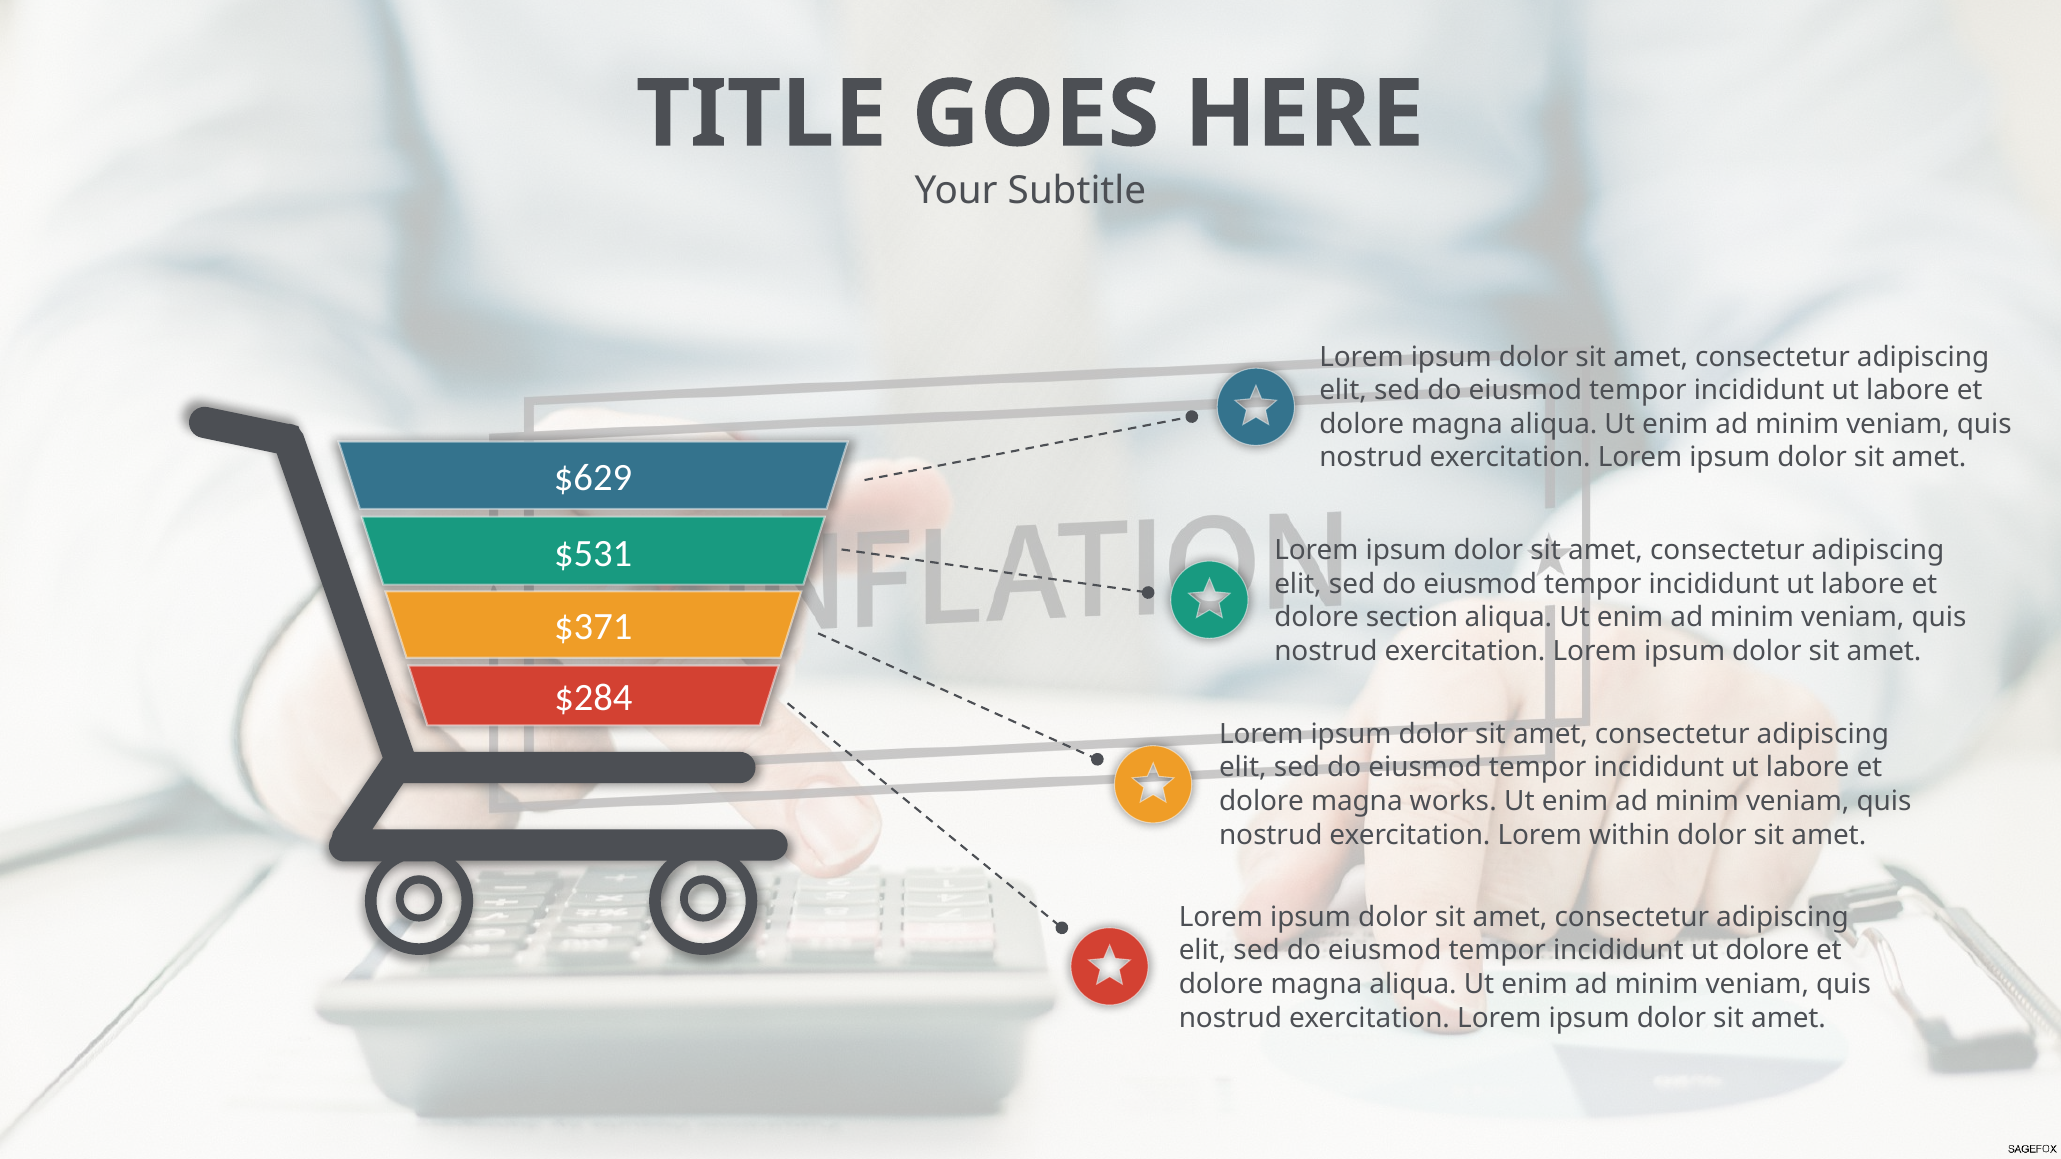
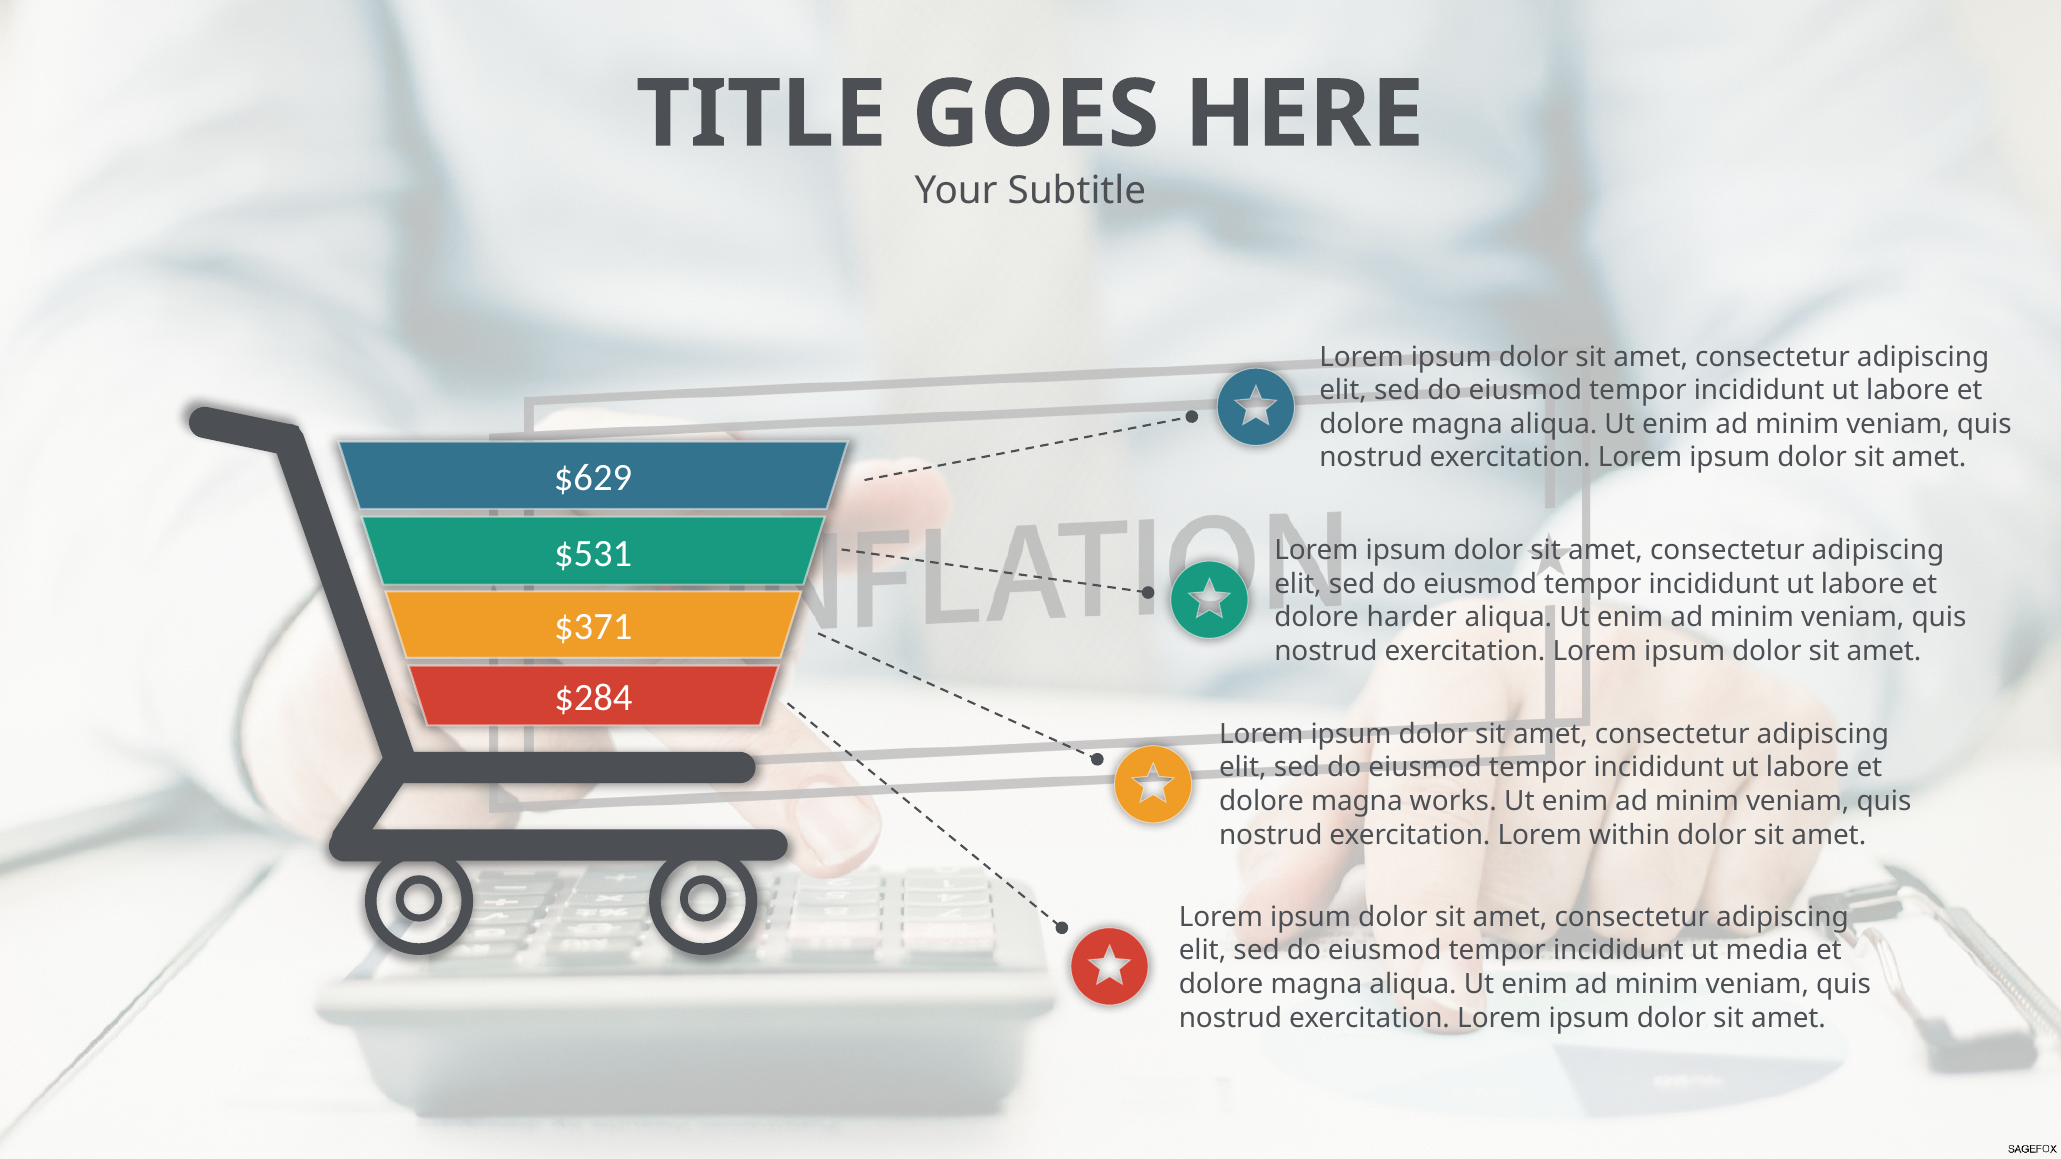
section: section -> harder
ut dolore: dolore -> media
